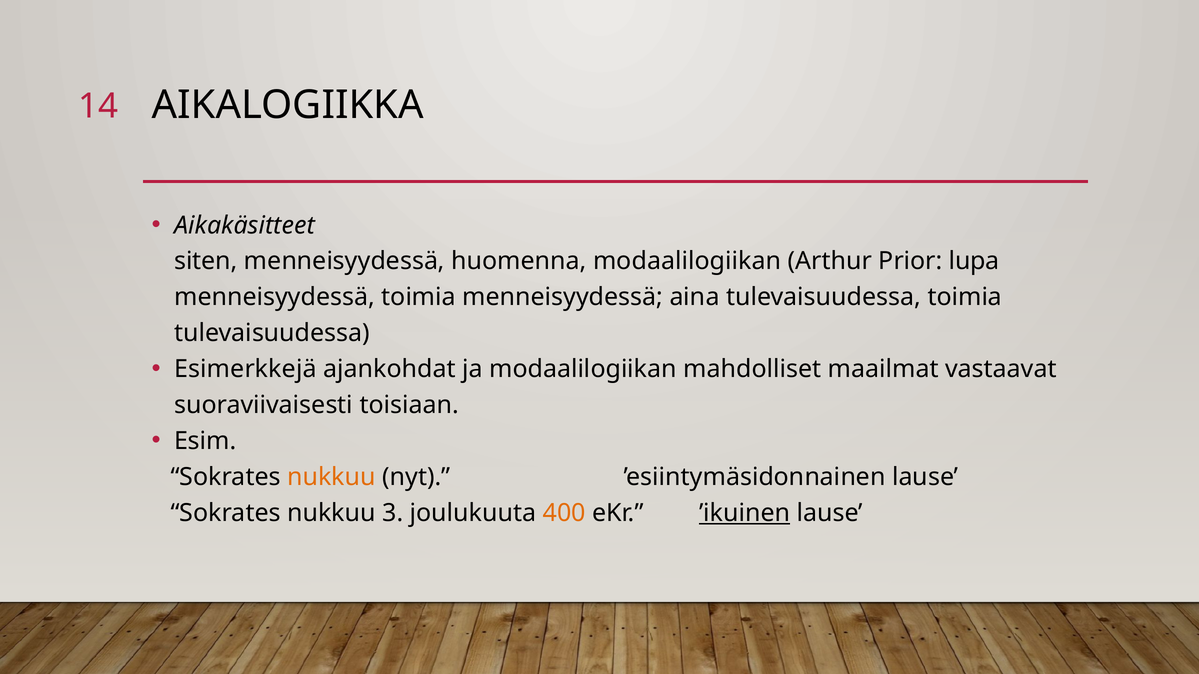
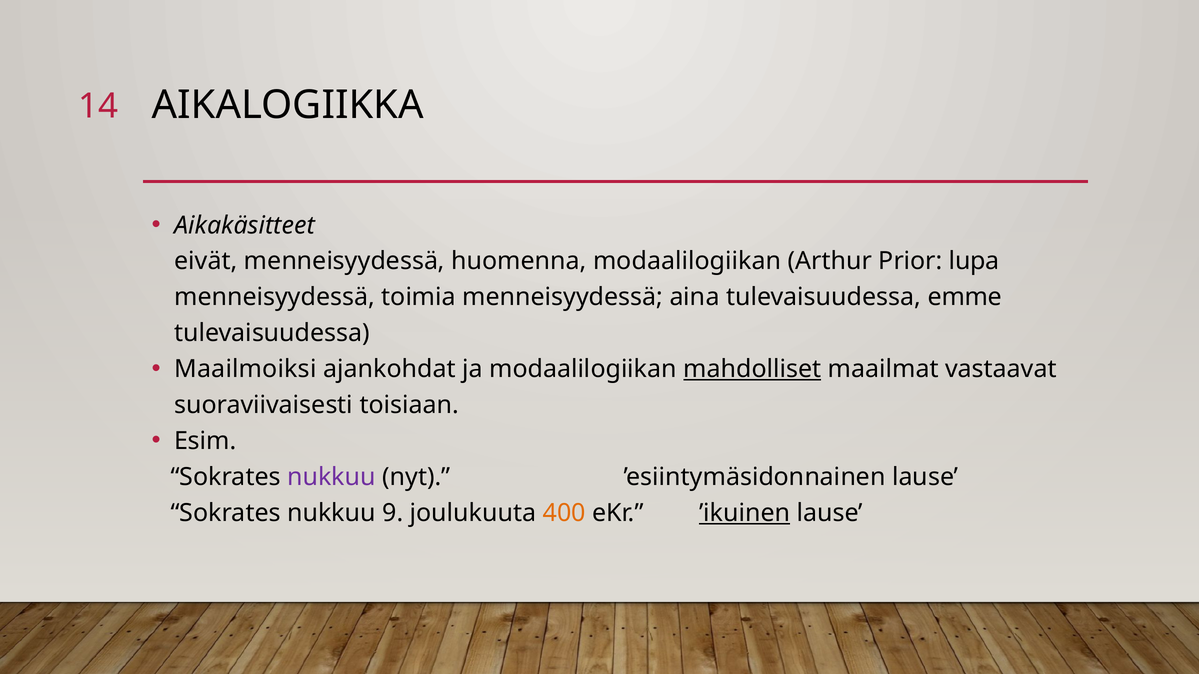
siten: siten -> eivät
tulevaisuudessa toimia: toimia -> emme
Esimerkkejä: Esimerkkejä -> Maailmoiksi
mahdolliset underline: none -> present
nukkuu at (331, 477) colour: orange -> purple
3: 3 -> 9
